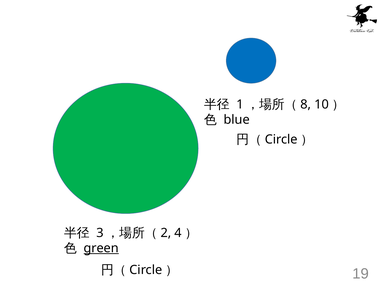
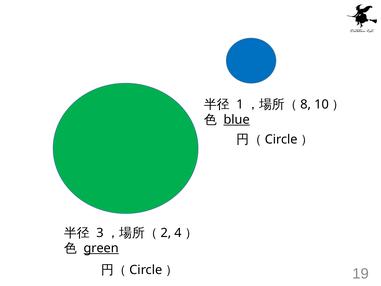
blue underline: none -> present
